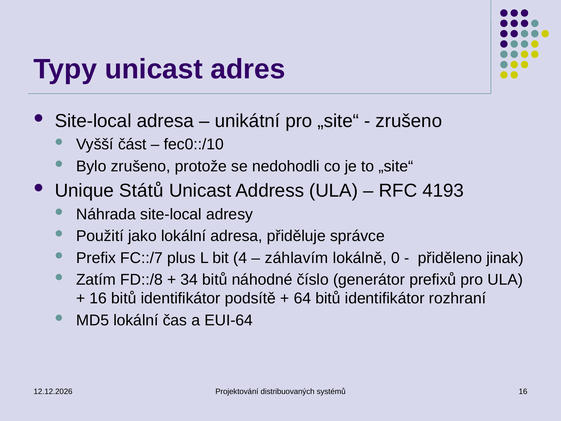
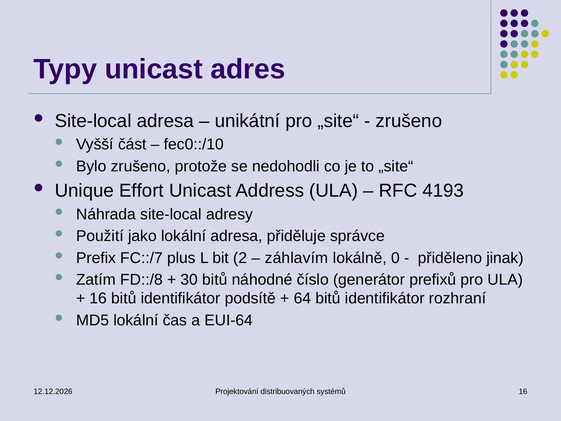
Států: Států -> Effort
4: 4 -> 2
34: 34 -> 30
